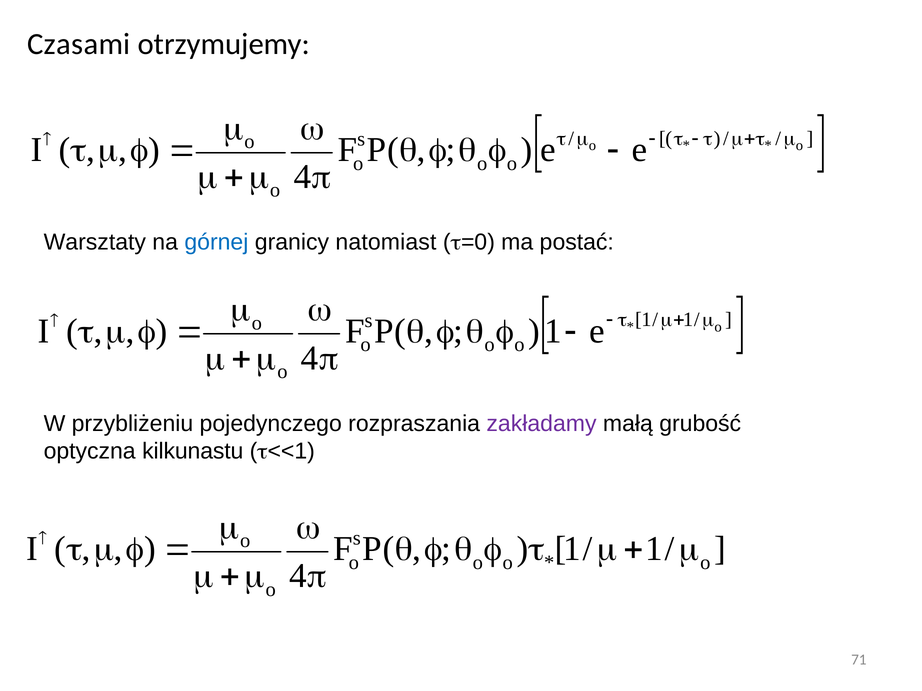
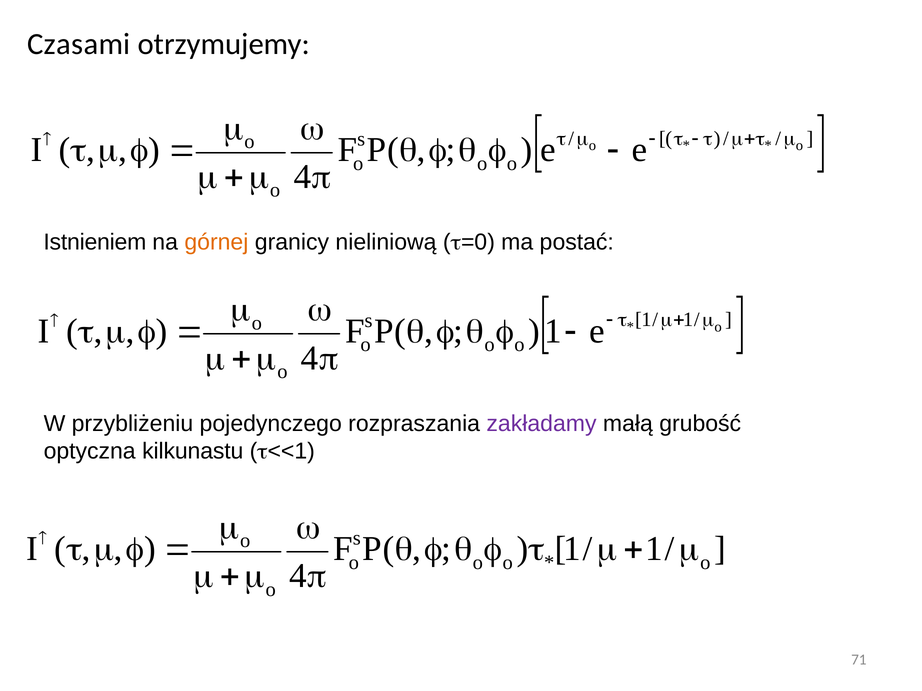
Warsztaty: Warsztaty -> Istnieniem
górnej colour: blue -> orange
natomiast: natomiast -> nieliniową
